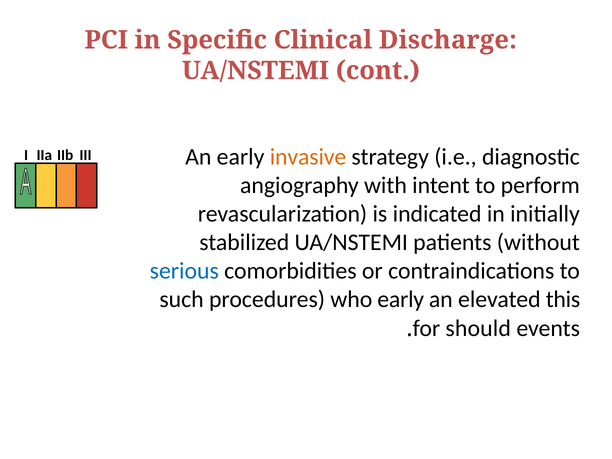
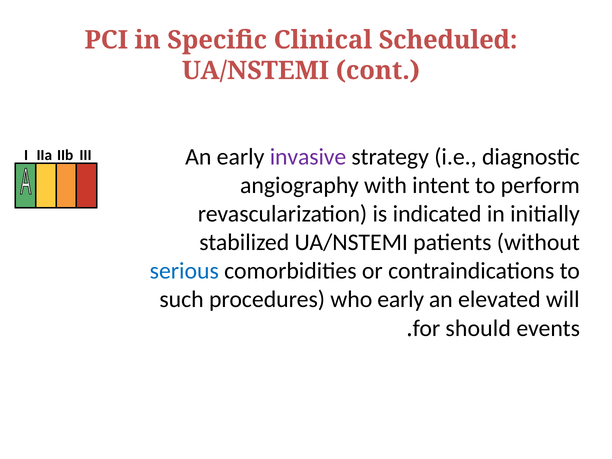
Discharge: Discharge -> Scheduled
invasive colour: orange -> purple
this: this -> will
